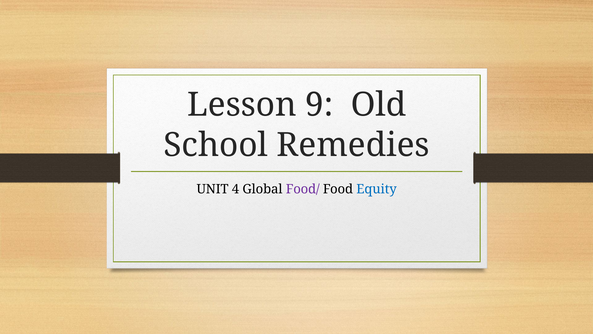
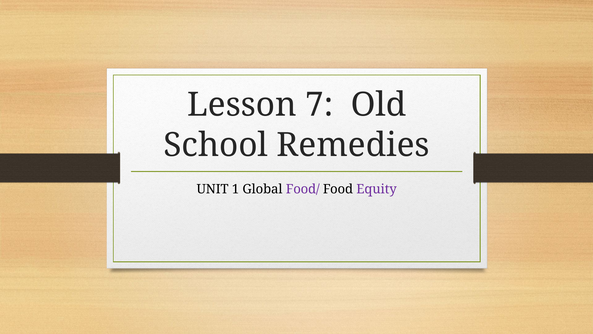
9: 9 -> 7
4: 4 -> 1
Equity colour: blue -> purple
